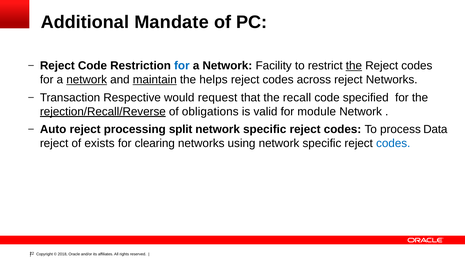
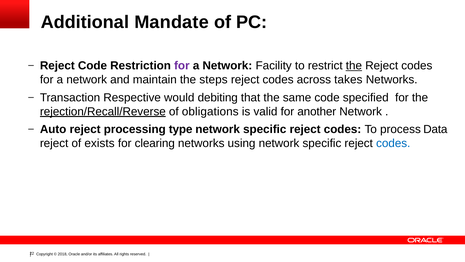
for at (182, 66) colour: blue -> purple
network at (87, 80) underline: present -> none
maintain underline: present -> none
helps: helps -> steps
across reject: reject -> takes
request: request -> debiting
recall: recall -> same
module: module -> another
split: split -> type
